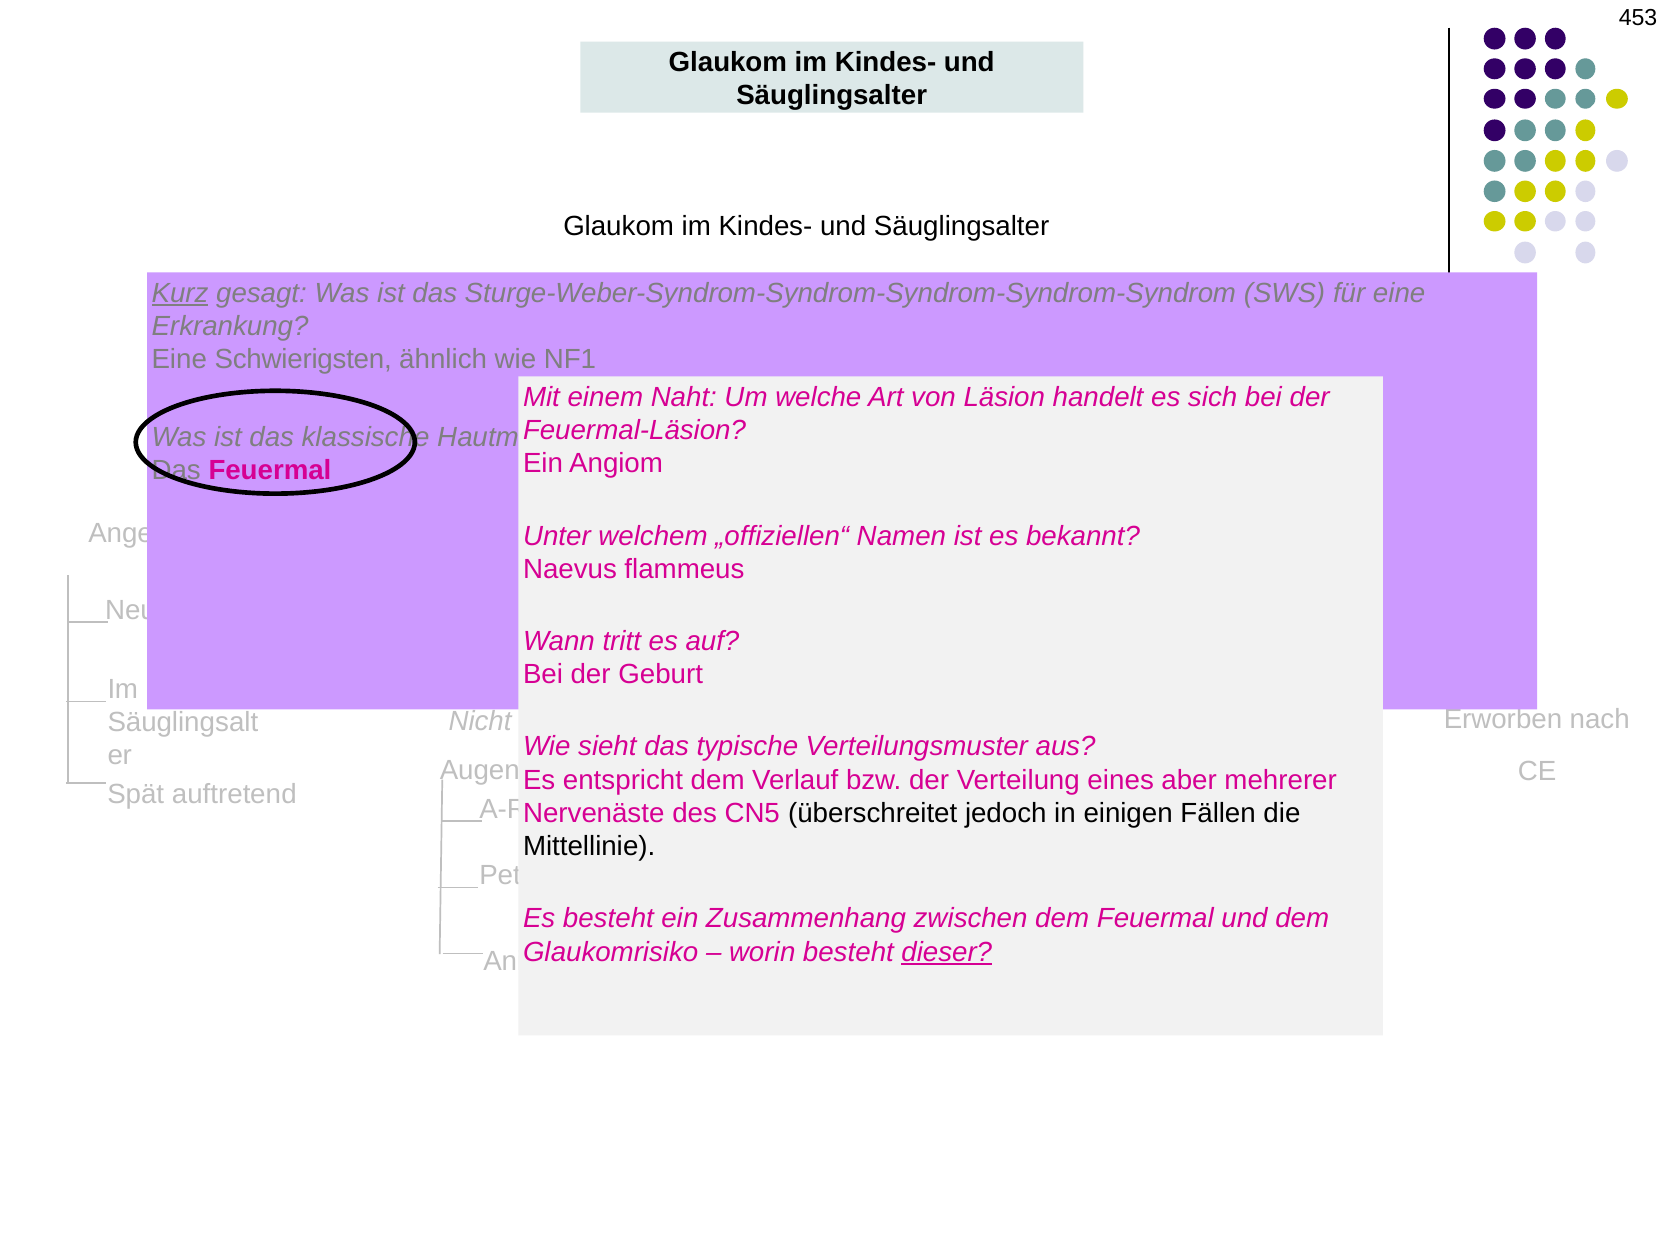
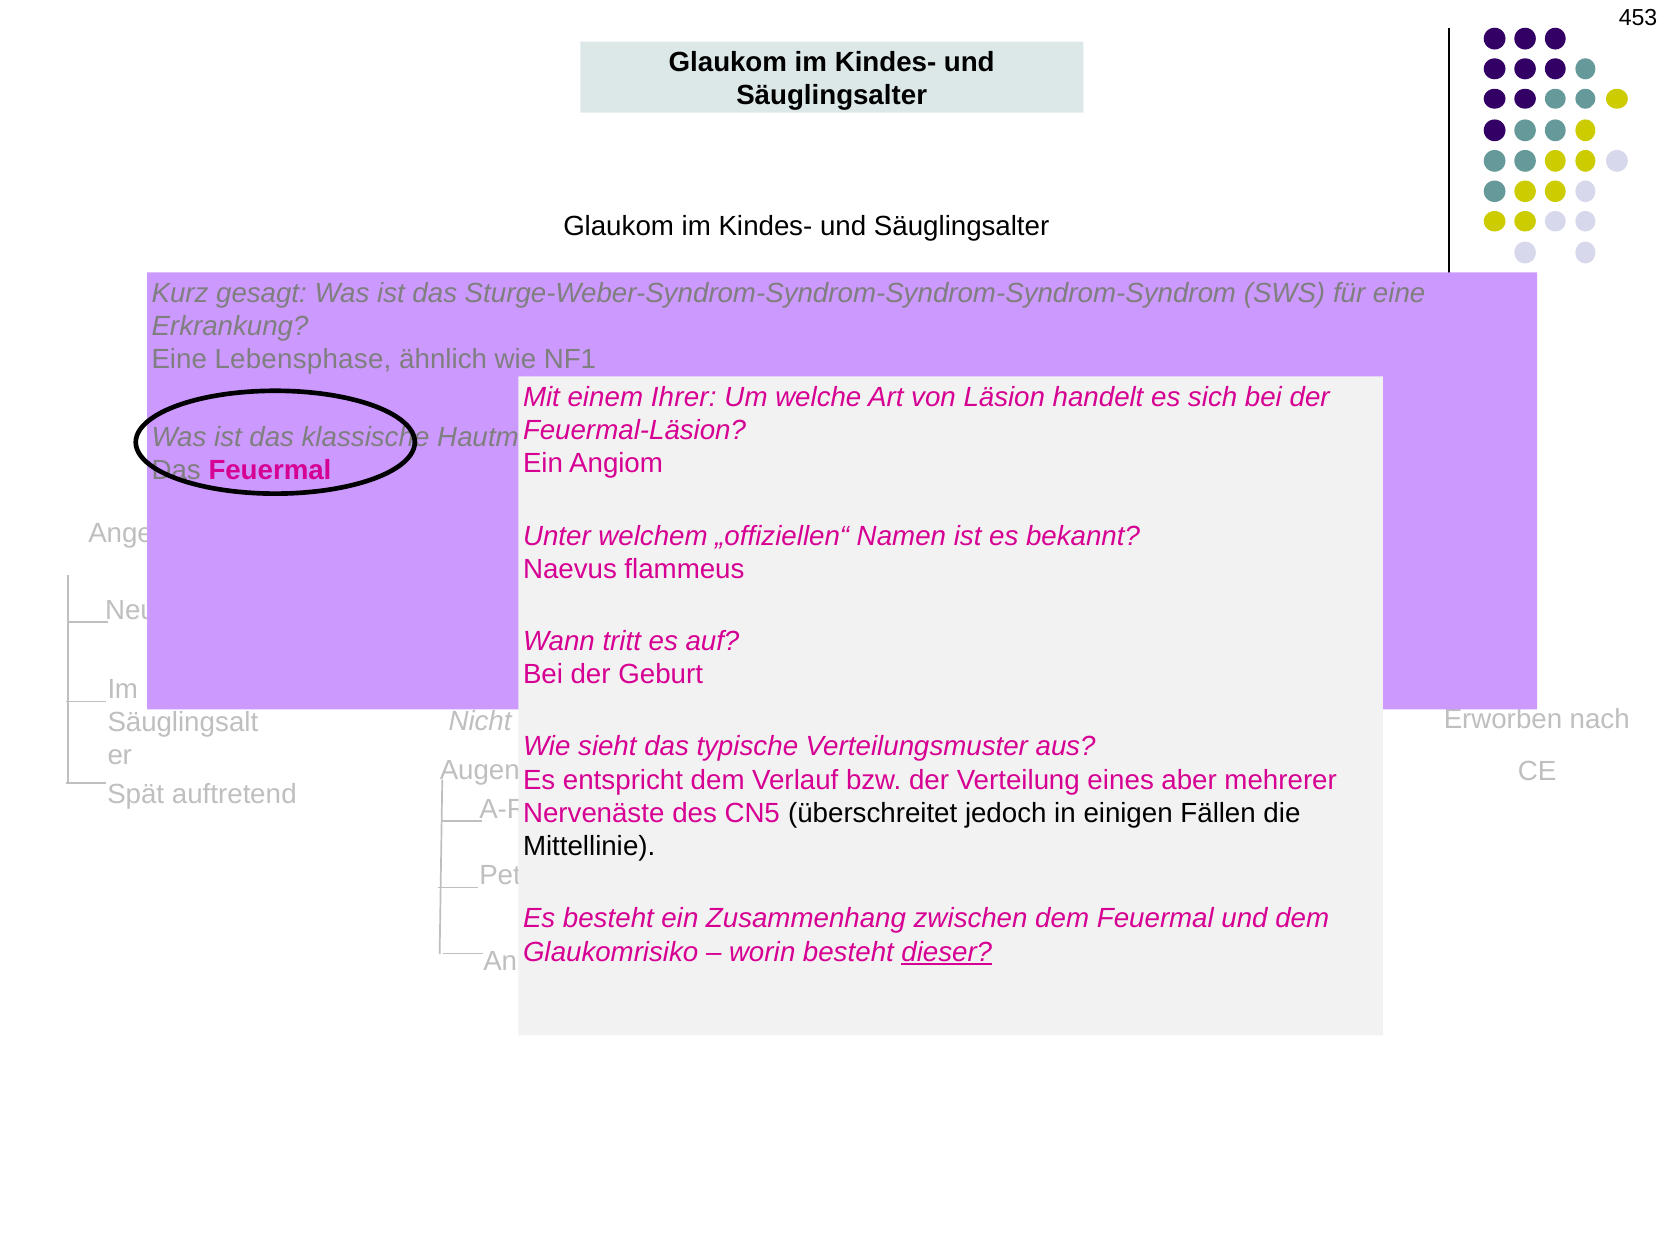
Kurz underline: present -> none
Schwierigsten: Schwierigsten -> Lebensphase
Naht: Naht -> Ihrer
